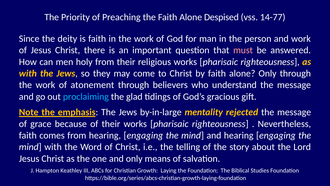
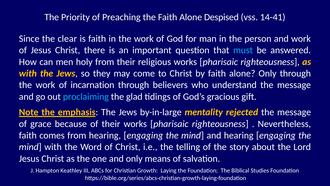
14-77: 14-77 -> 14-41
deity: deity -> clear
must colour: pink -> light blue
atonement: atonement -> incarnation
